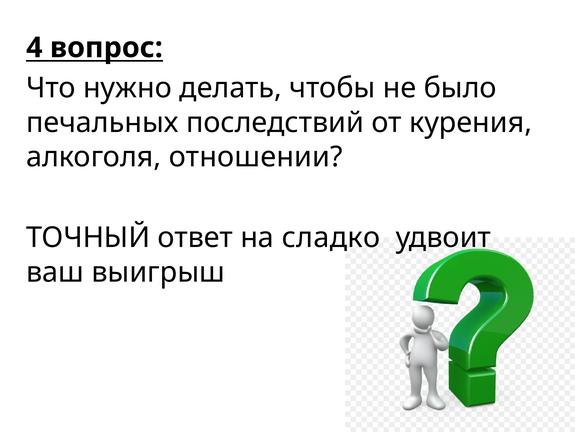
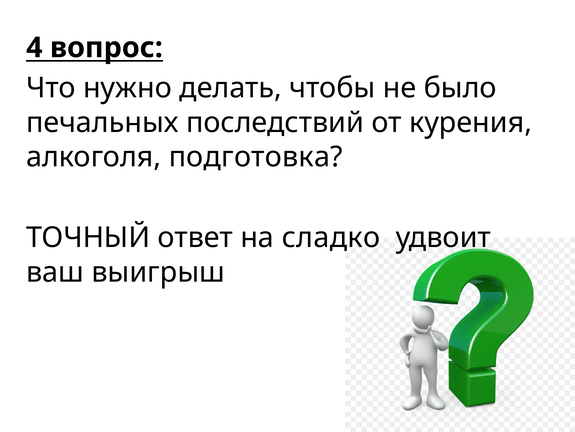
отношении: отношении -> подготовка
